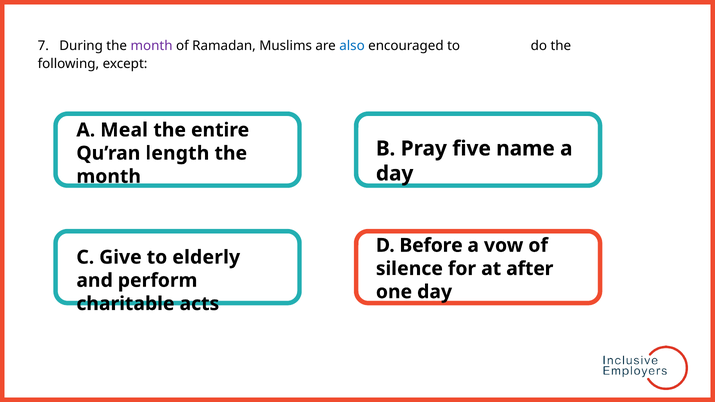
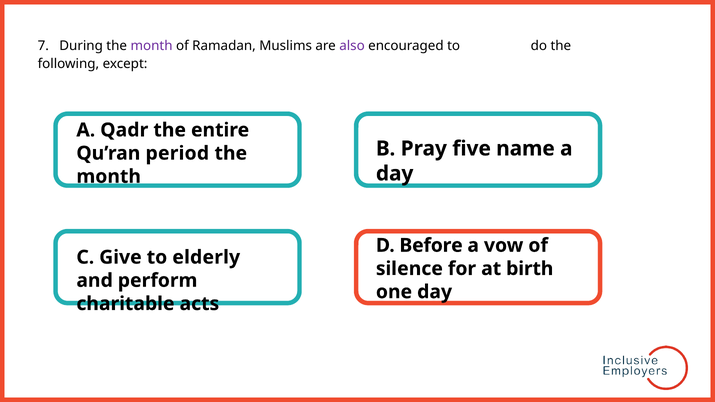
also colour: blue -> purple
Meal: Meal -> Qadr
length: length -> period
after: after -> birth
